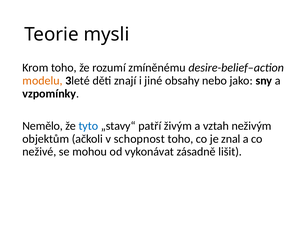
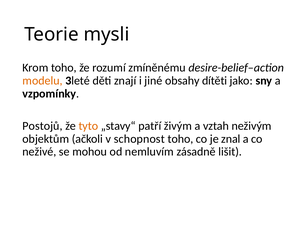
nebo: nebo -> dítěti
Nemělo: Nemělo -> Postojů
tyto colour: blue -> orange
vykonávat: vykonávat -> nemluvím
